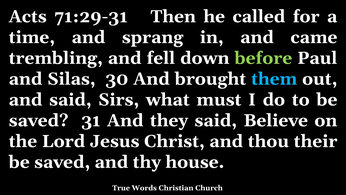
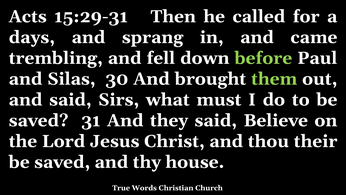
71:29-31: 71:29-31 -> 15:29-31
time: time -> days
them colour: light blue -> light green
